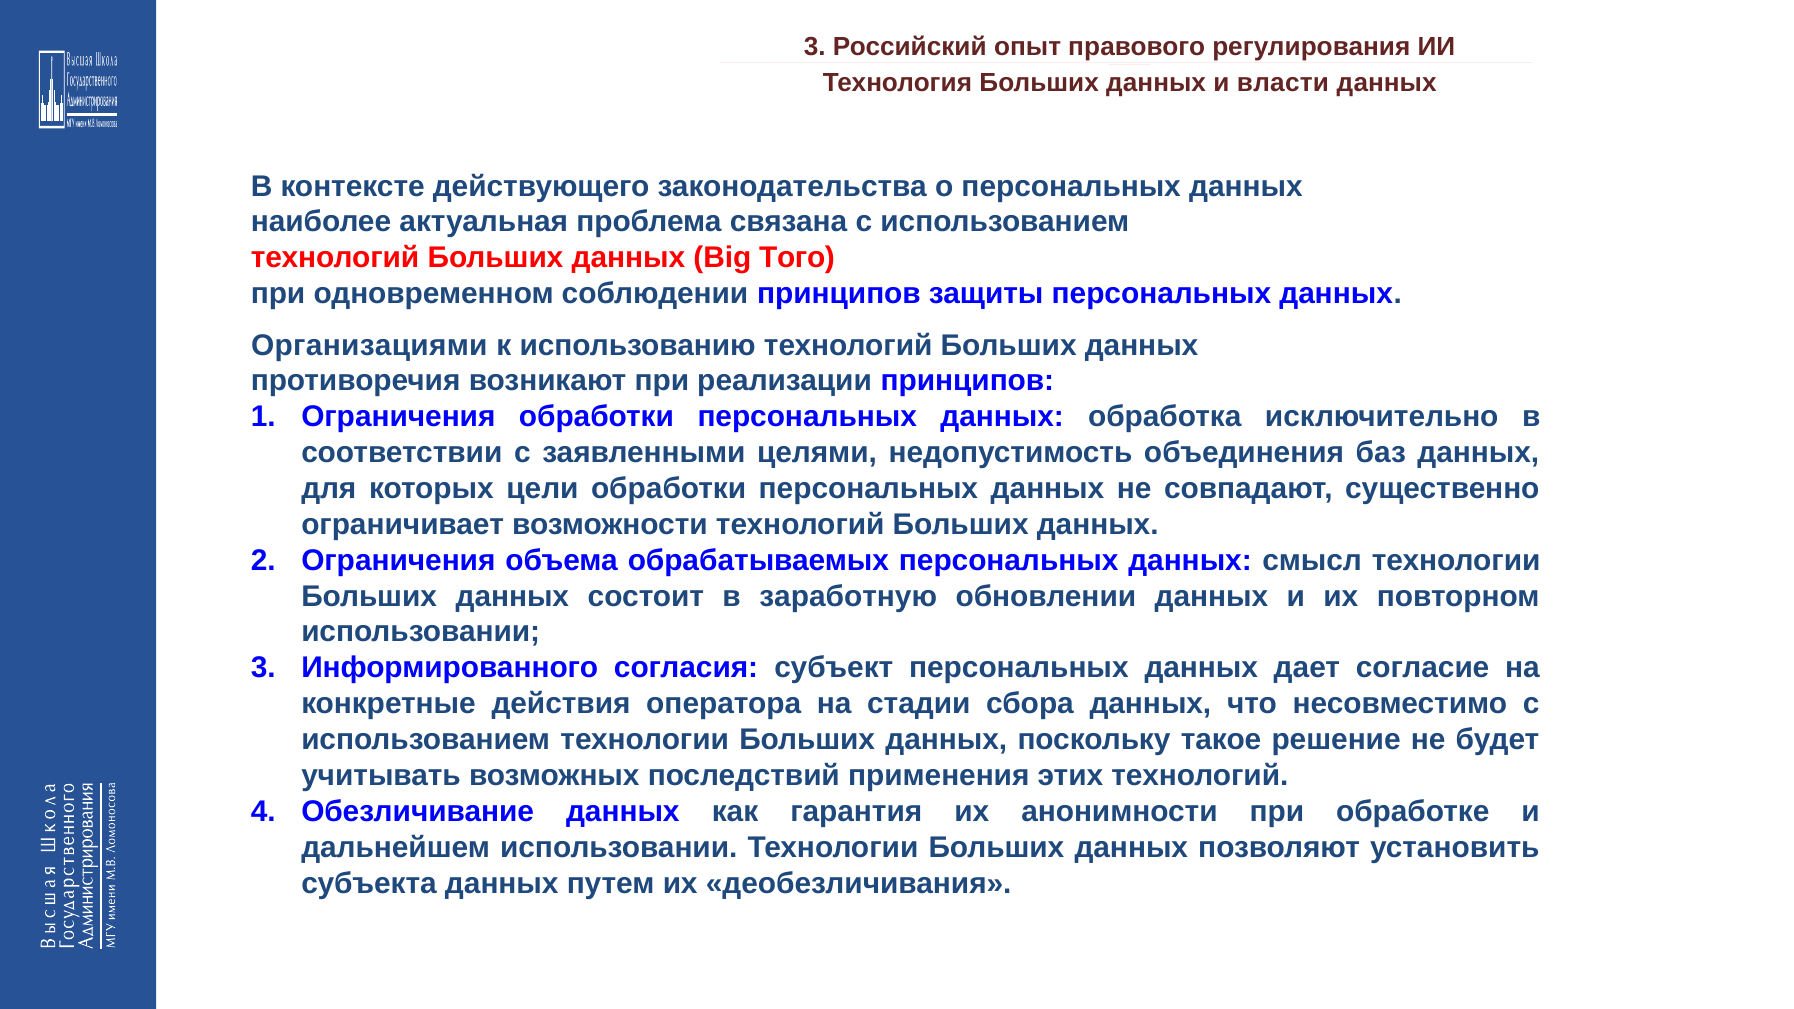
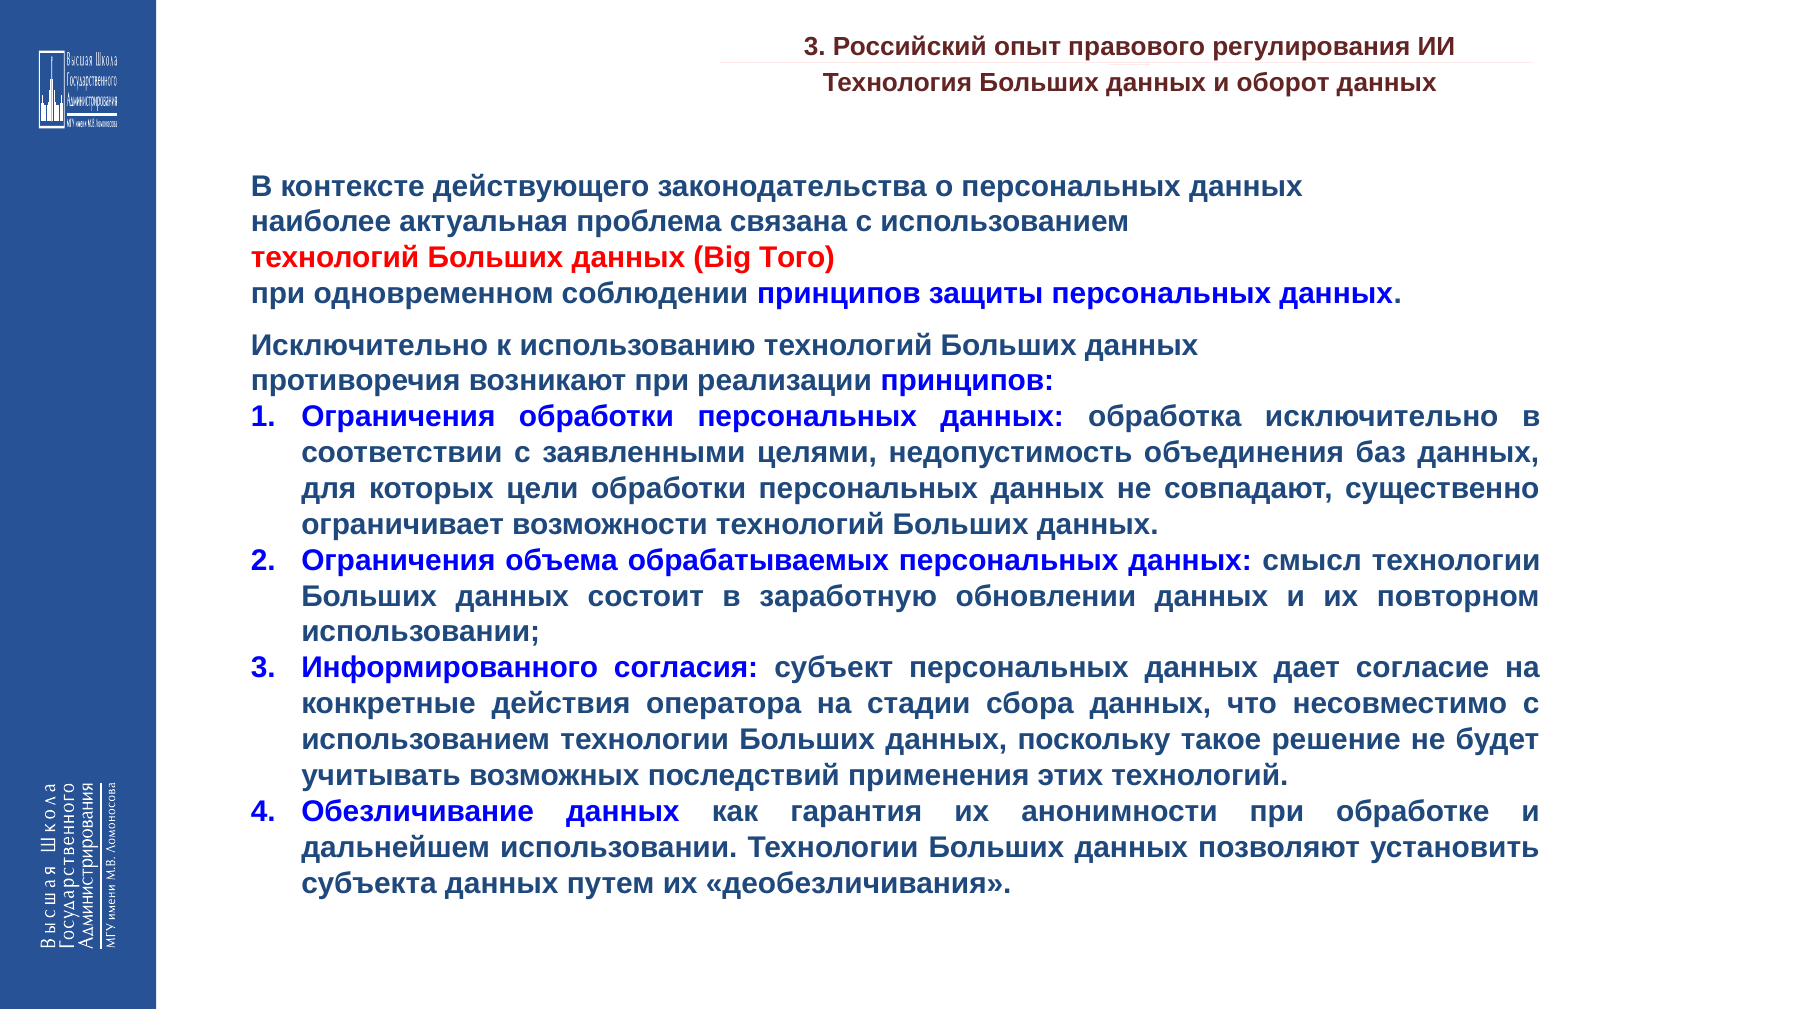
власти: власти -> оборот
Организациями at (369, 345): Организациями -> Исключительно
